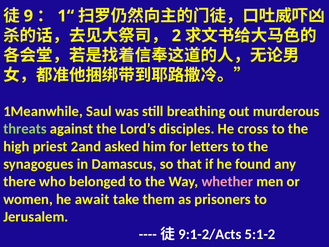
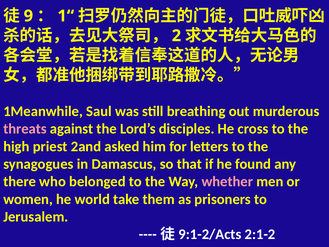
threats colour: light green -> pink
await: await -> world
5:1-2: 5:1-2 -> 2:1-2
